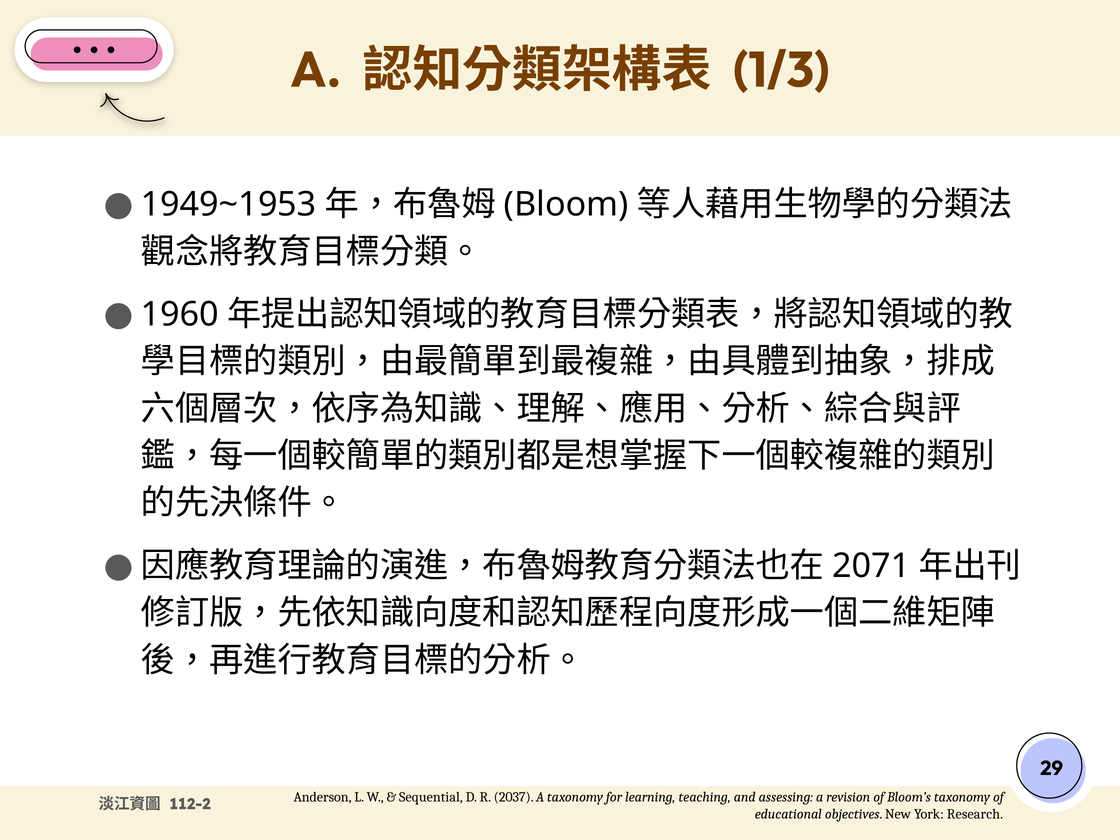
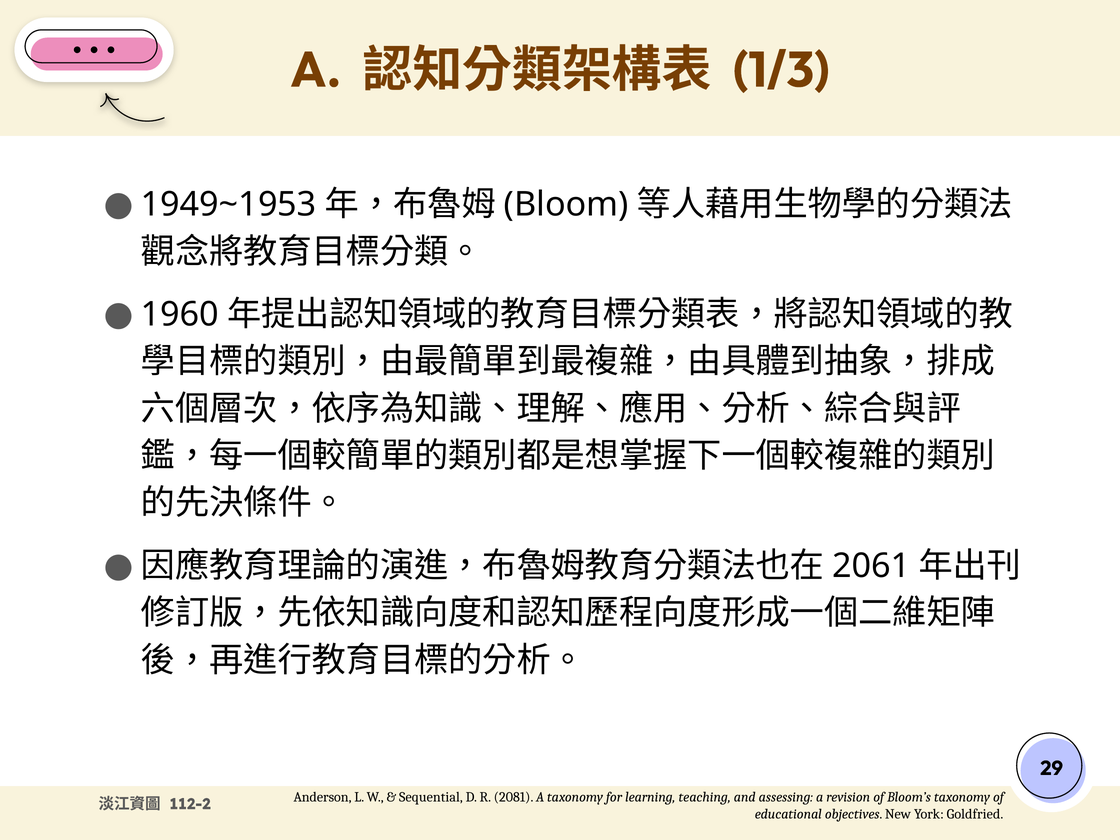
2071: 2071 -> 2061
2037: 2037 -> 2081
Research: Research -> Goldfried
